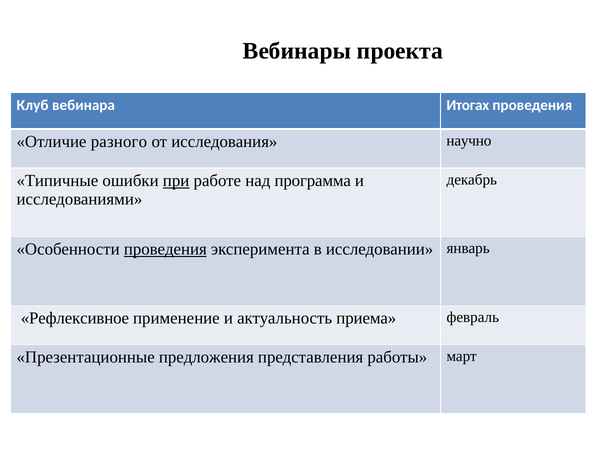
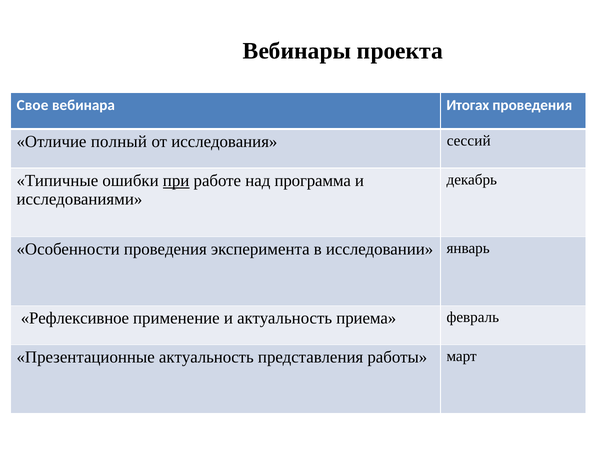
Клуб: Клуб -> Свое
разного: разного -> полный
научно: научно -> сессий
проведения at (165, 249) underline: present -> none
Презентационные предложения: предложения -> актуальность
